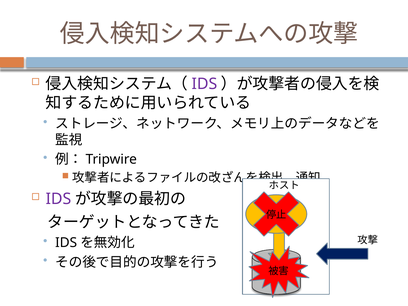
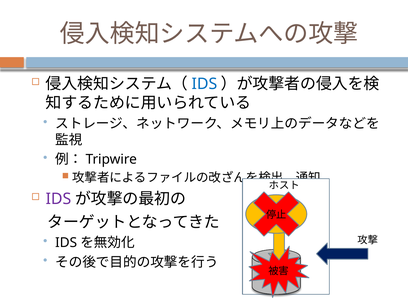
IDS at (204, 84) colour: purple -> blue
